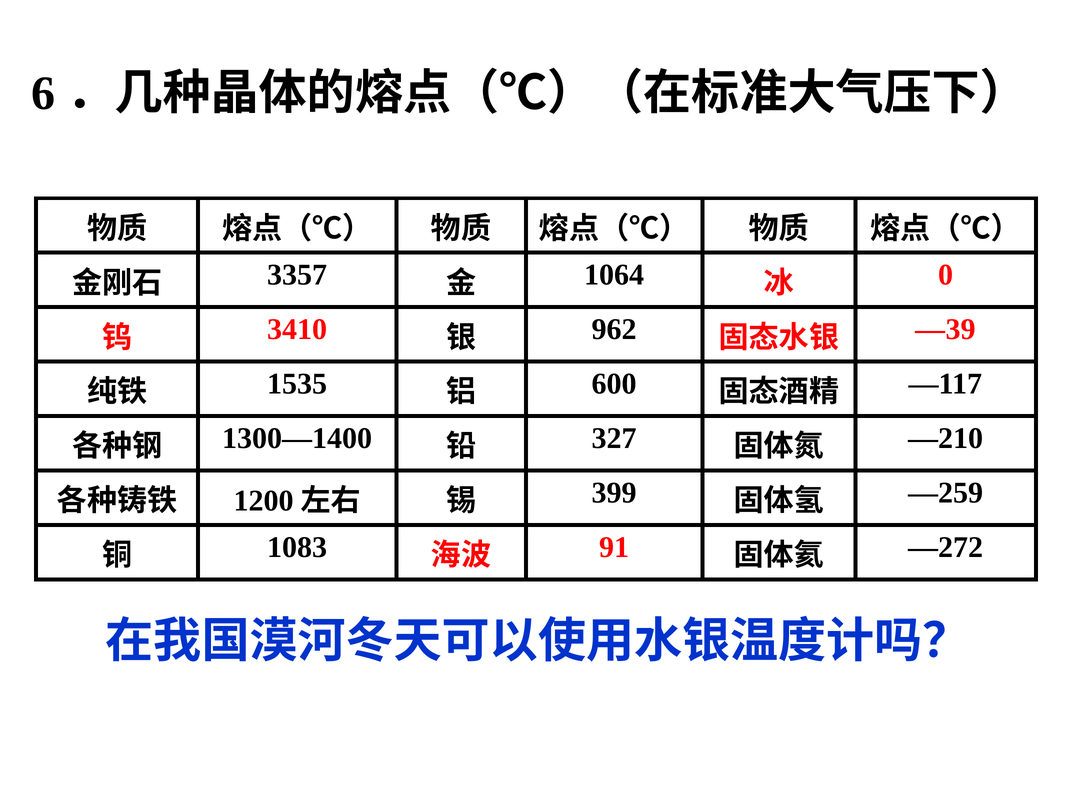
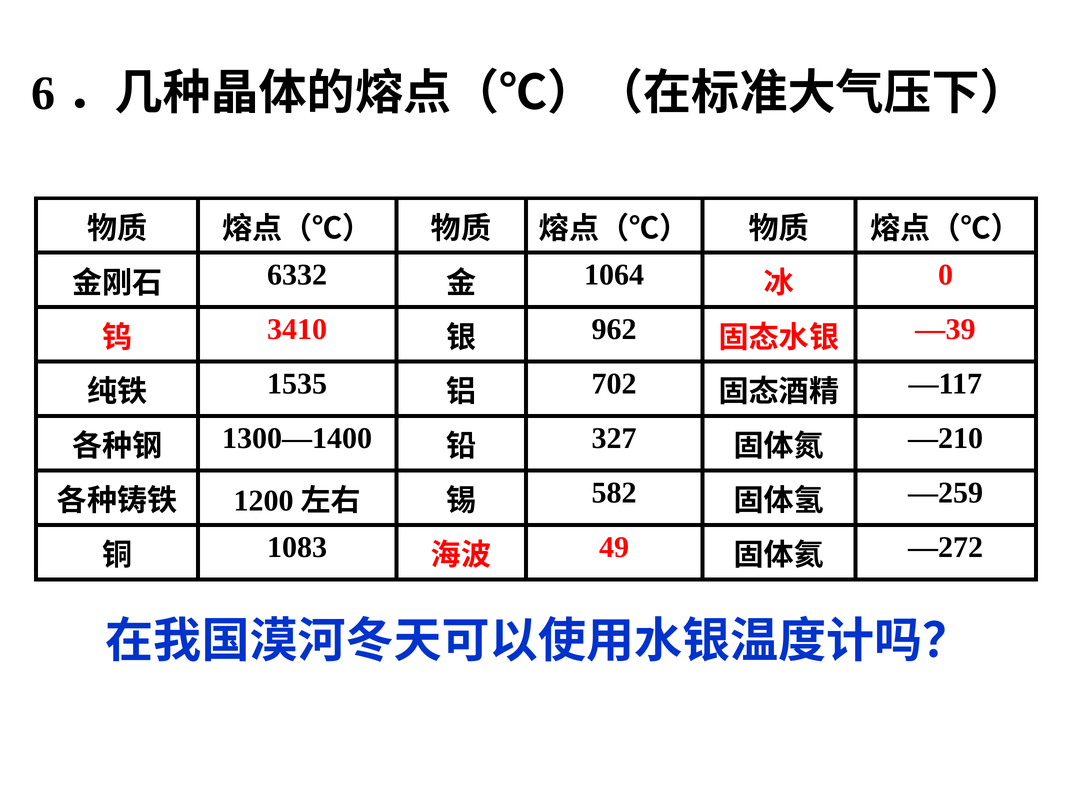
3357: 3357 -> 6332
600: 600 -> 702
399: 399 -> 582
91: 91 -> 49
